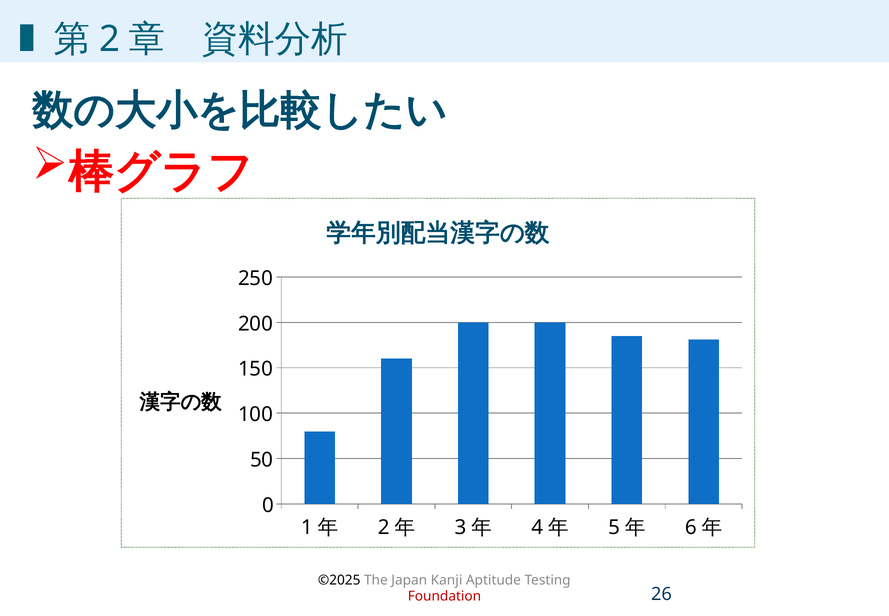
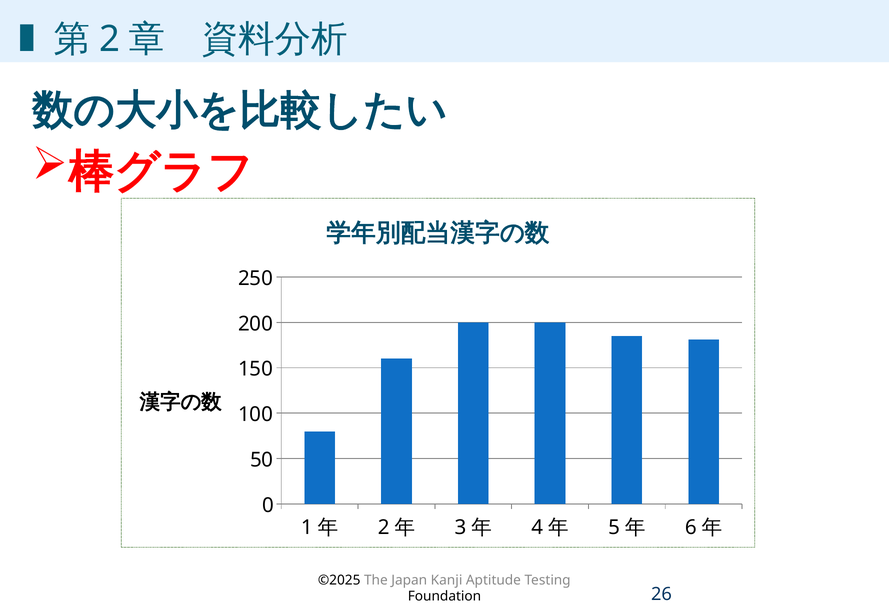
Foundation colour: red -> black
